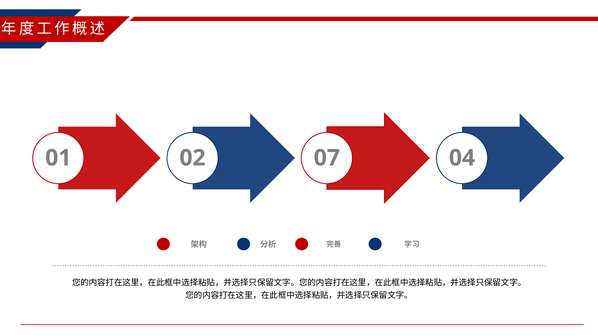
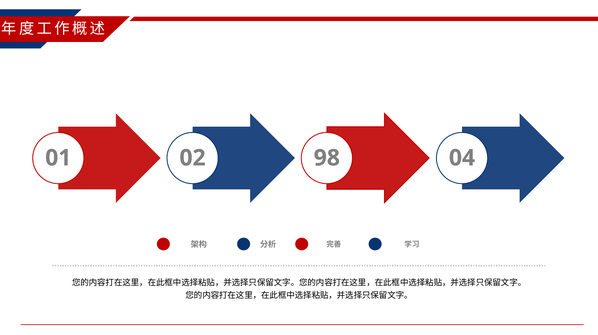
07: 07 -> 98
